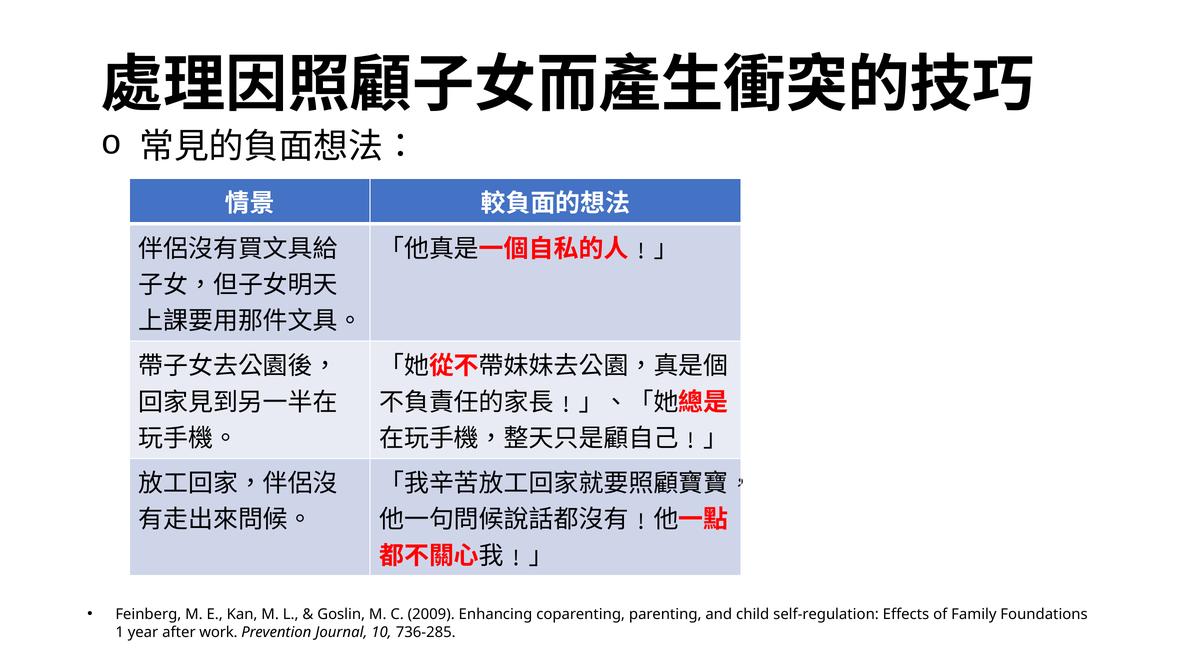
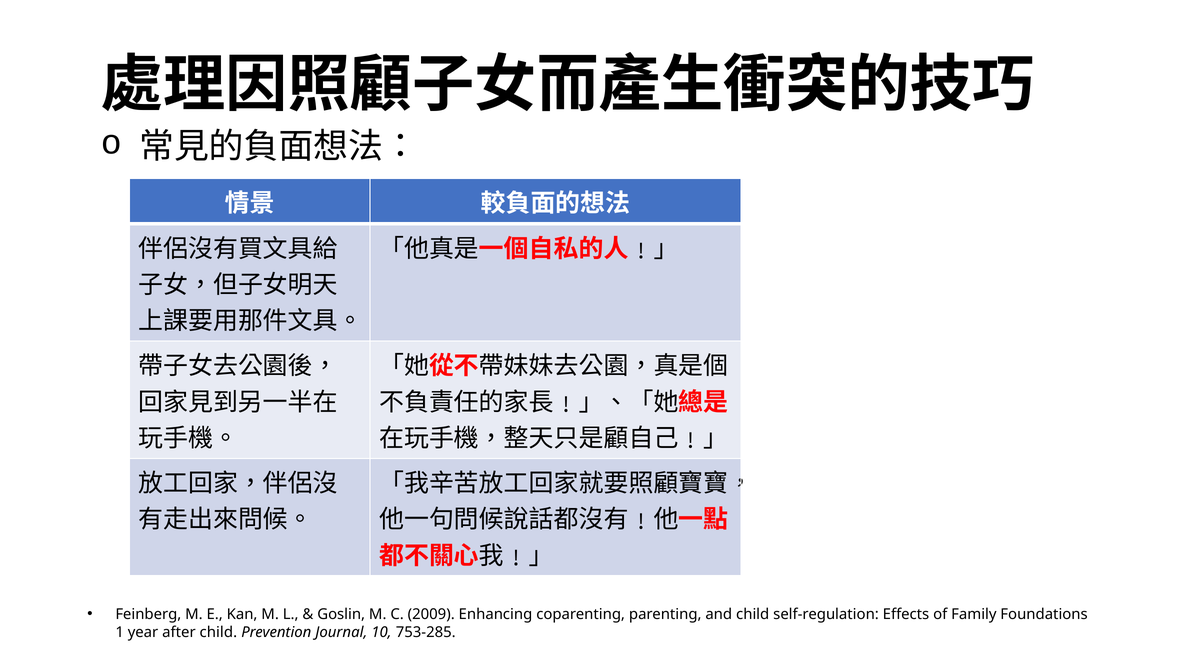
after work: work -> child
736-285: 736-285 -> 753-285
